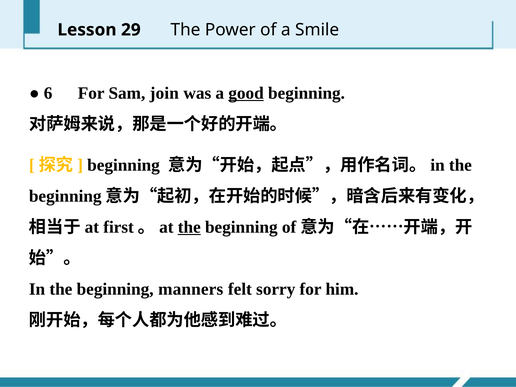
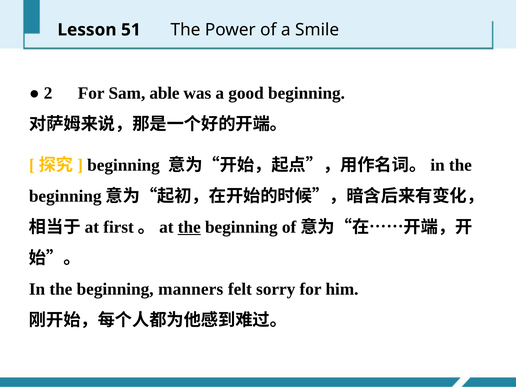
29: 29 -> 51
6: 6 -> 2
join: join -> able
good underline: present -> none
